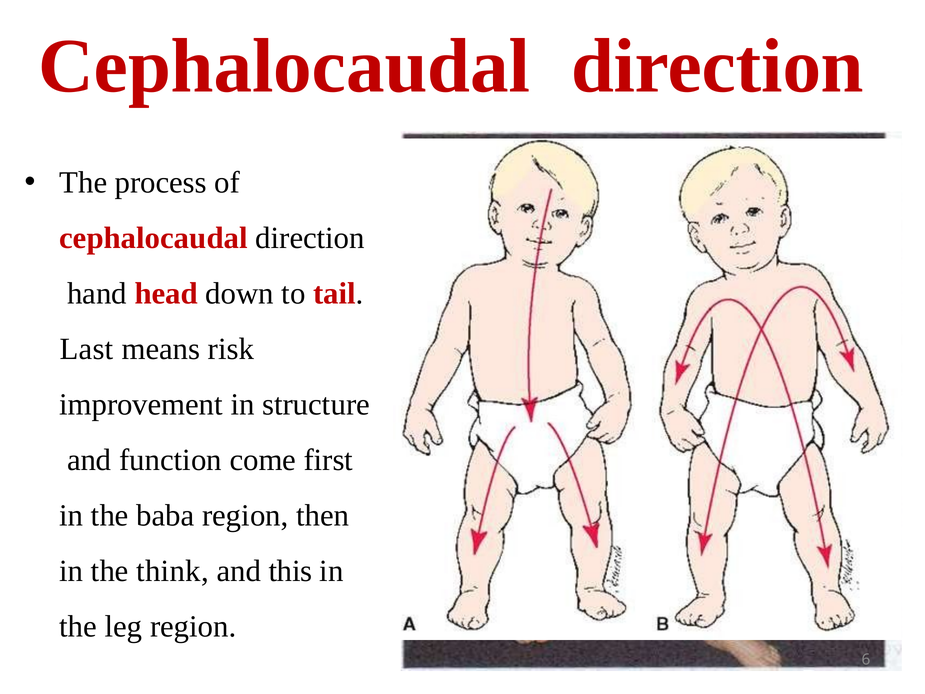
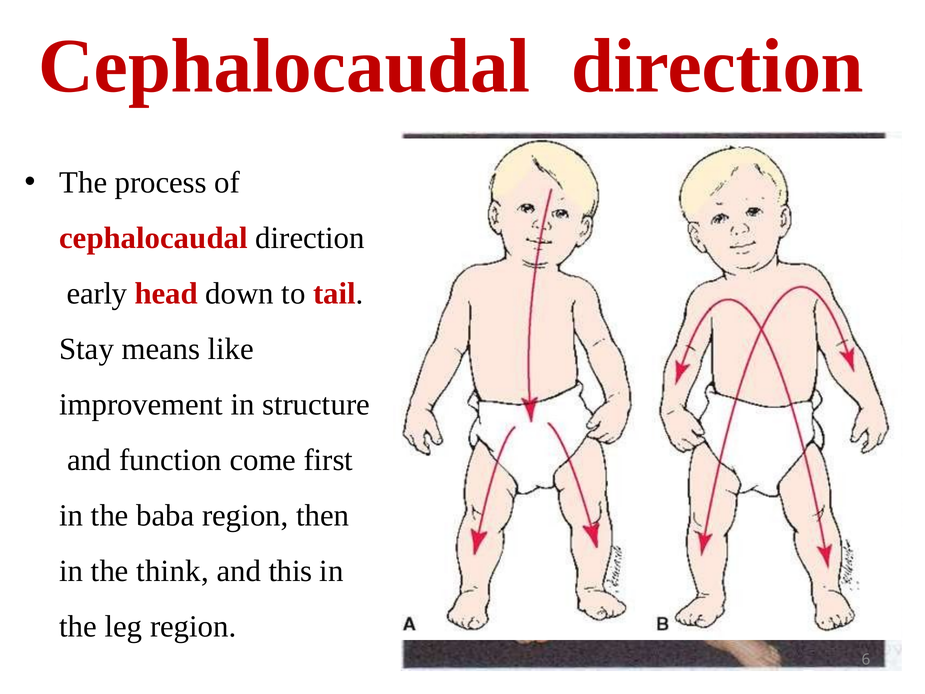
hand: hand -> early
Last: Last -> Stay
risk: risk -> like
